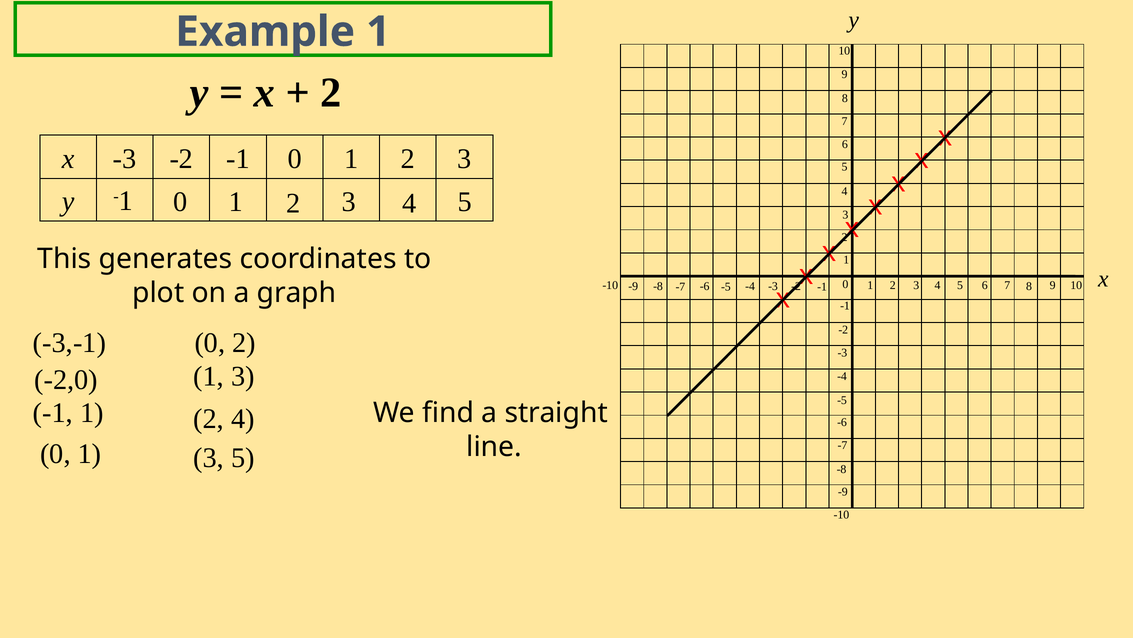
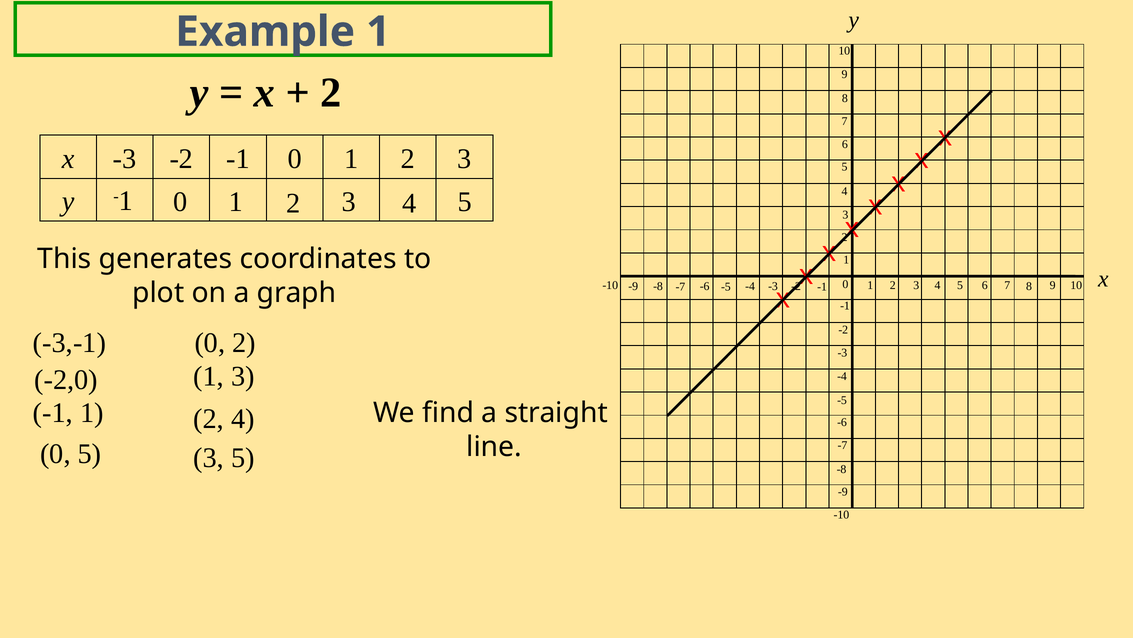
1 at (90, 454): 1 -> 5
